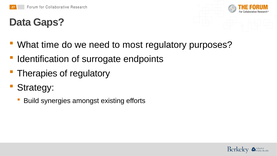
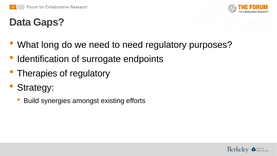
time: time -> long
to most: most -> need
